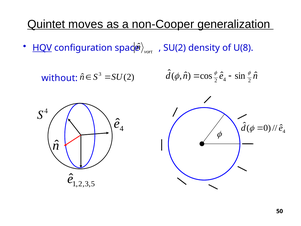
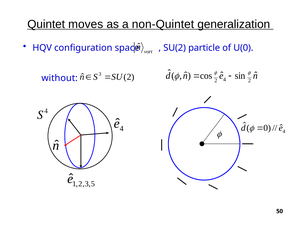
non-Cooper: non-Cooper -> non-Quintet
HQV underline: present -> none
density: density -> particle
U(8: U(8 -> U(0
